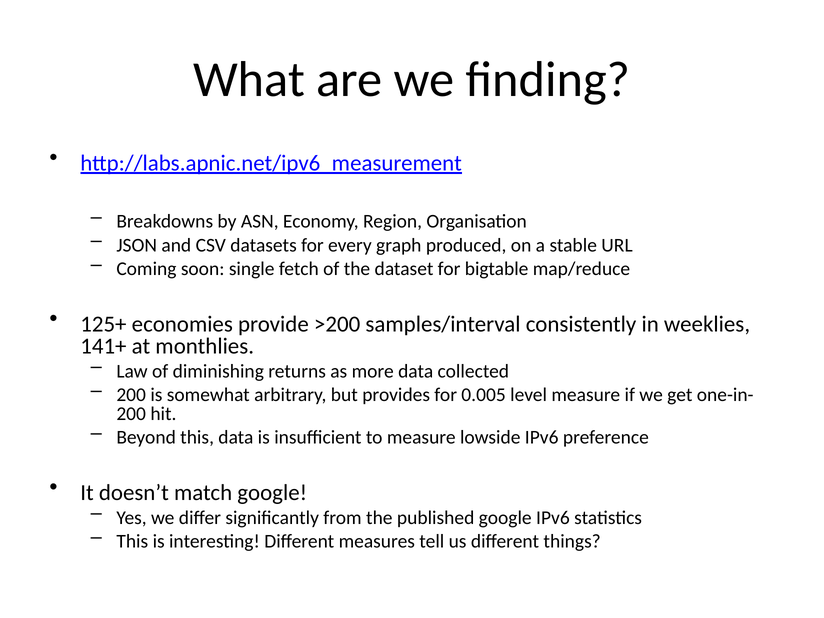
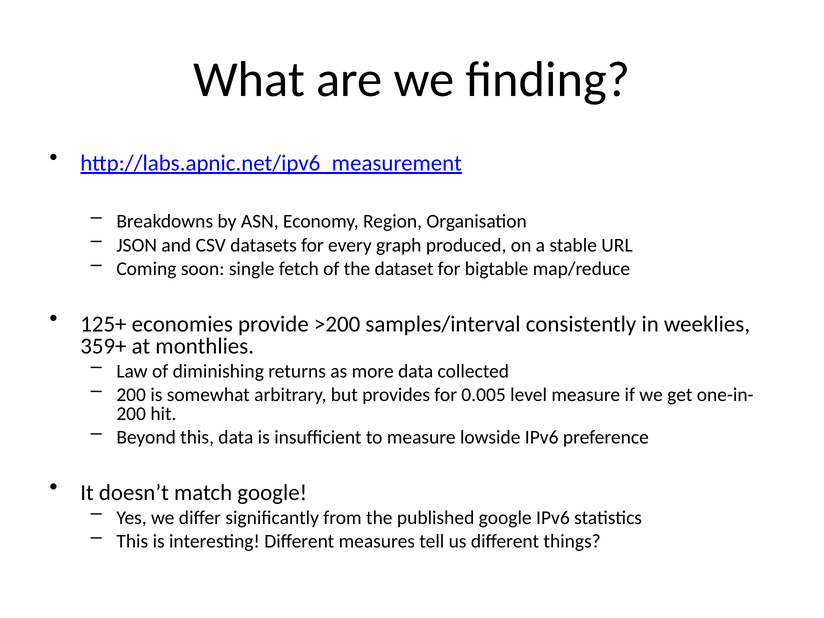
141+: 141+ -> 359+
